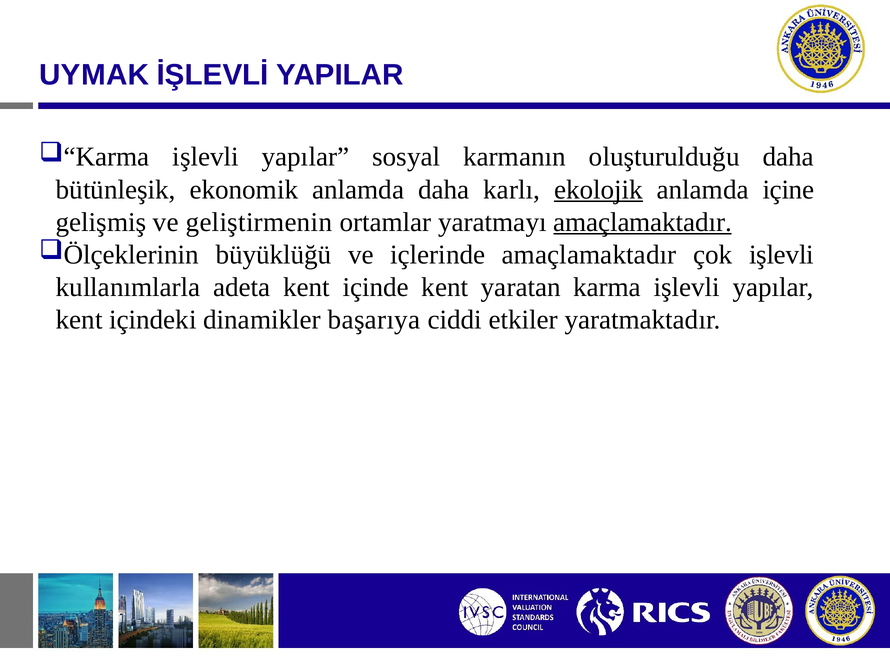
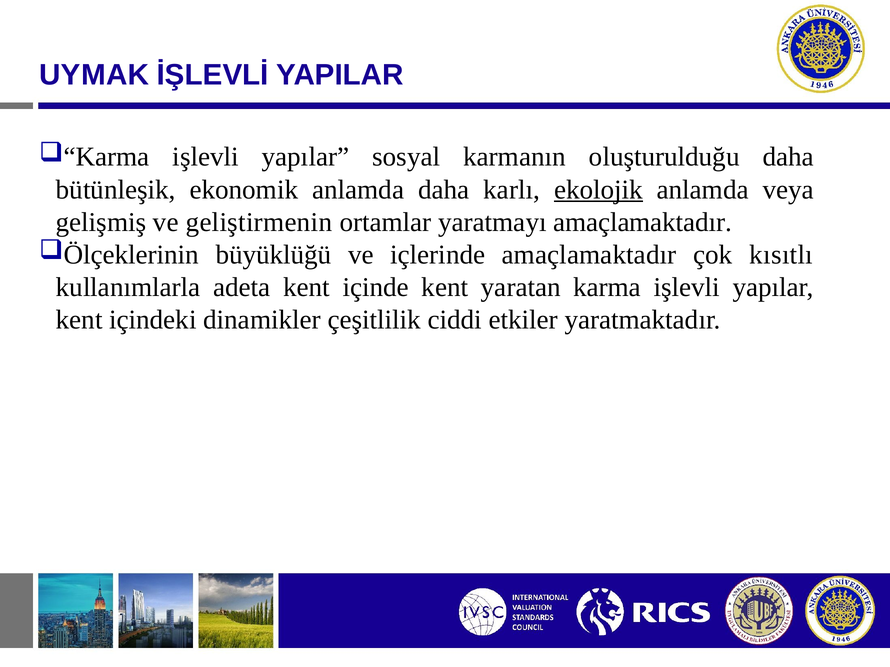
içine: içine -> veya
amaçlamaktadır at (643, 222) underline: present -> none
çok işlevli: işlevli -> kısıtlı
başarıya: başarıya -> çeşitlilik
